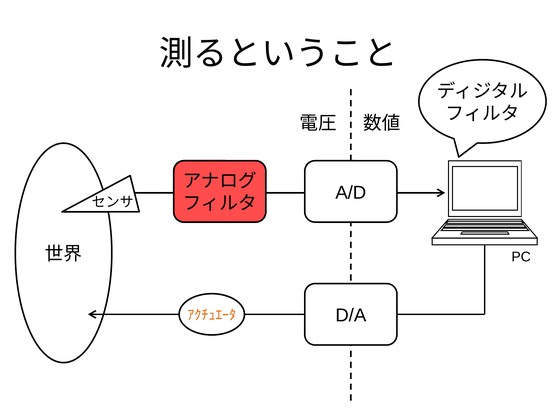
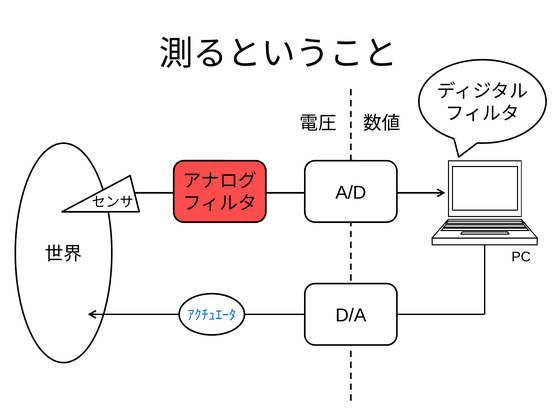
ｱｸﾁｭｴｰﾀ colour: orange -> blue
